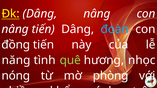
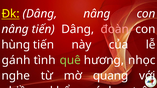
đoàn colour: light blue -> pink
đồng: đồng -> hùng
năng at (16, 60): năng -> gánh
nóng: nóng -> nghe
phòng: phòng -> quang
